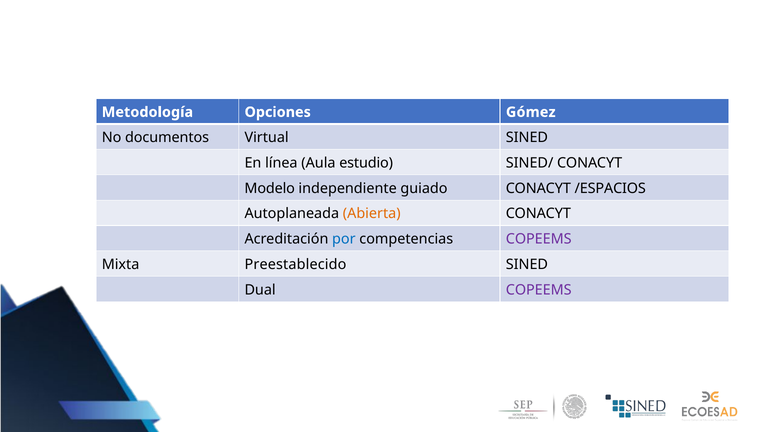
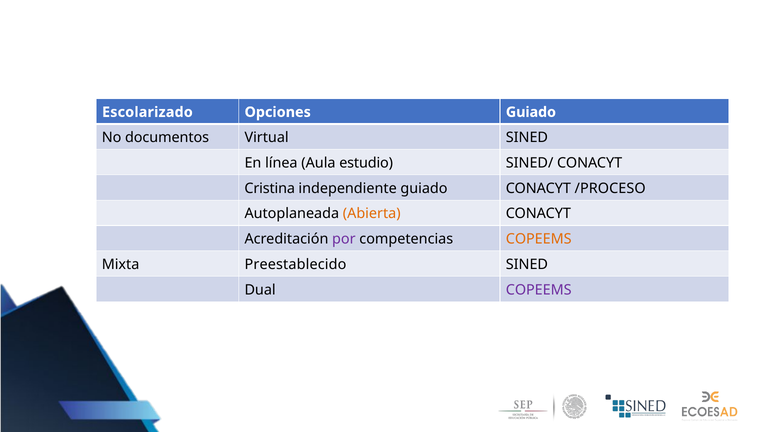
Metodología: Metodología -> Escolarizado
Opciones Gómez: Gómez -> Guiado
Modelo: Modelo -> Cristina
/ESPACIOS: /ESPACIOS -> /PROCESO
por colour: blue -> purple
COPEEMS at (539, 239) colour: purple -> orange
